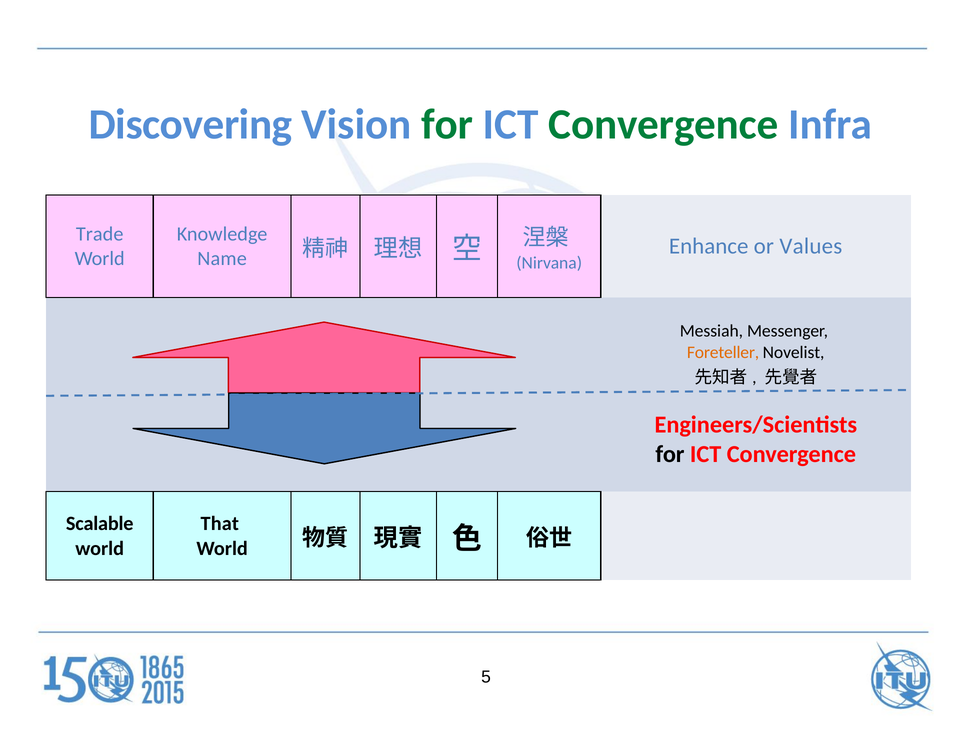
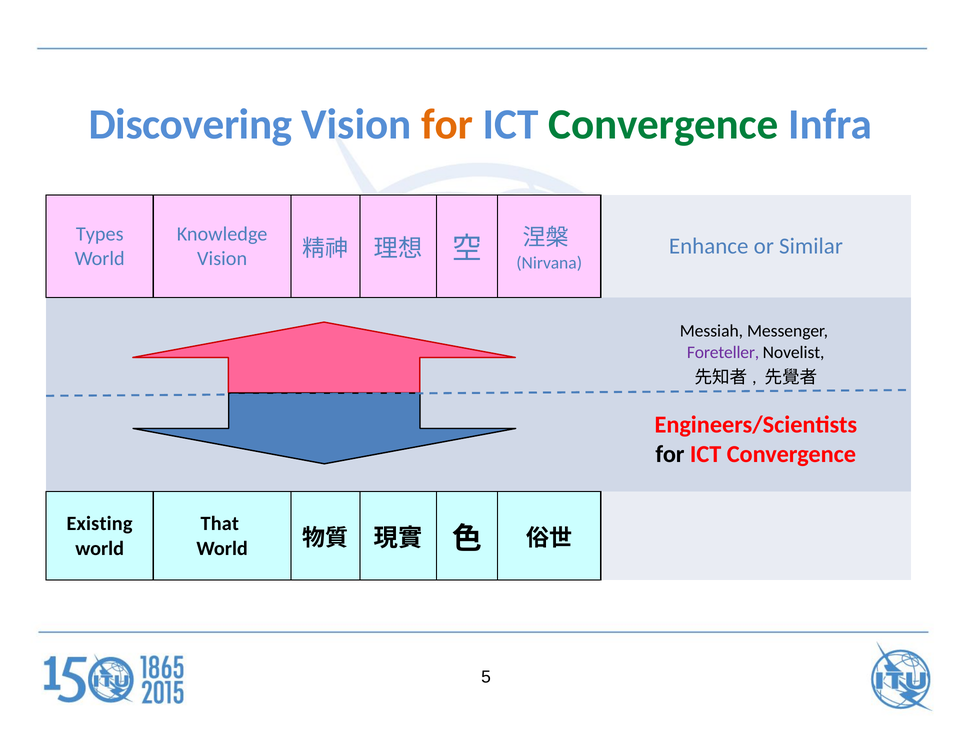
for at (447, 124) colour: green -> orange
Trade: Trade -> Types
Values: Values -> Similar
Name at (222, 259): Name -> Vision
Foreteller colour: orange -> purple
Scalable: Scalable -> Existing
